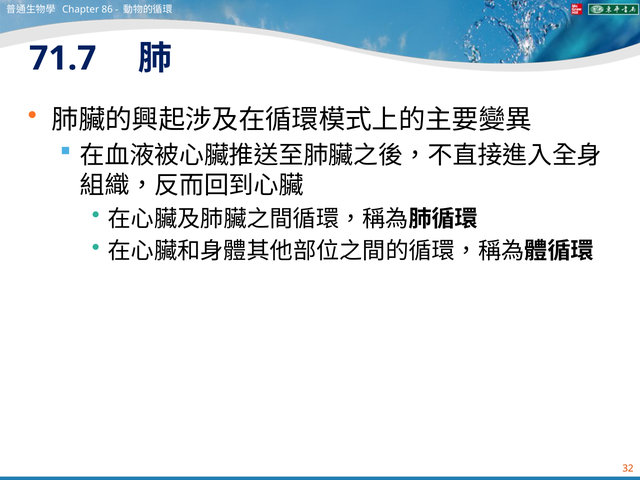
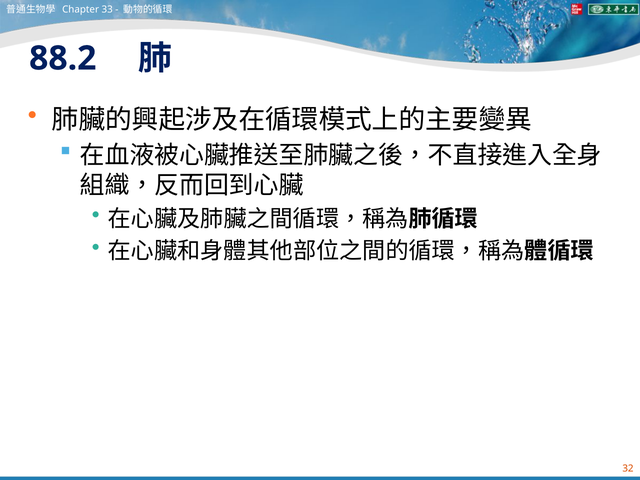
86: 86 -> 33
71.7: 71.7 -> 88.2
